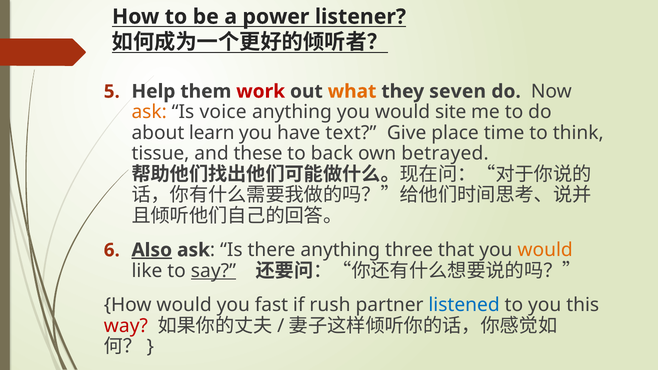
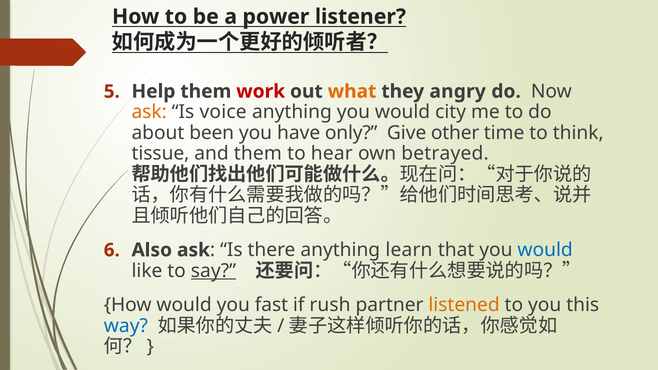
seven: seven -> angry
site: site -> city
learn: learn -> been
text: text -> only
place: place -> other
and these: these -> them
back: back -> hear
Also underline: present -> none
three: three -> learn
would at (545, 250) colour: orange -> blue
listened colour: blue -> orange
way colour: red -> blue
